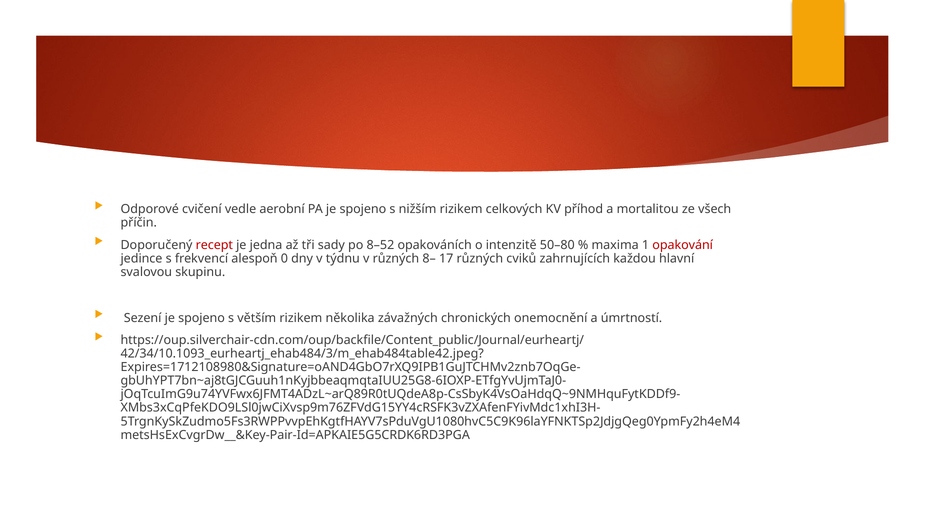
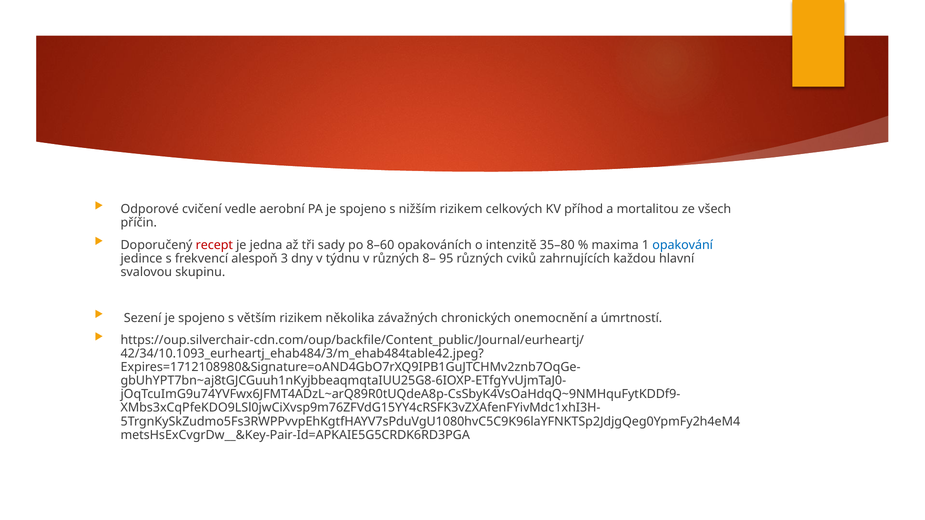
8–52: 8–52 -> 8–60
50–80: 50–80 -> 35–80
opakování colour: red -> blue
0: 0 -> 3
17: 17 -> 95
